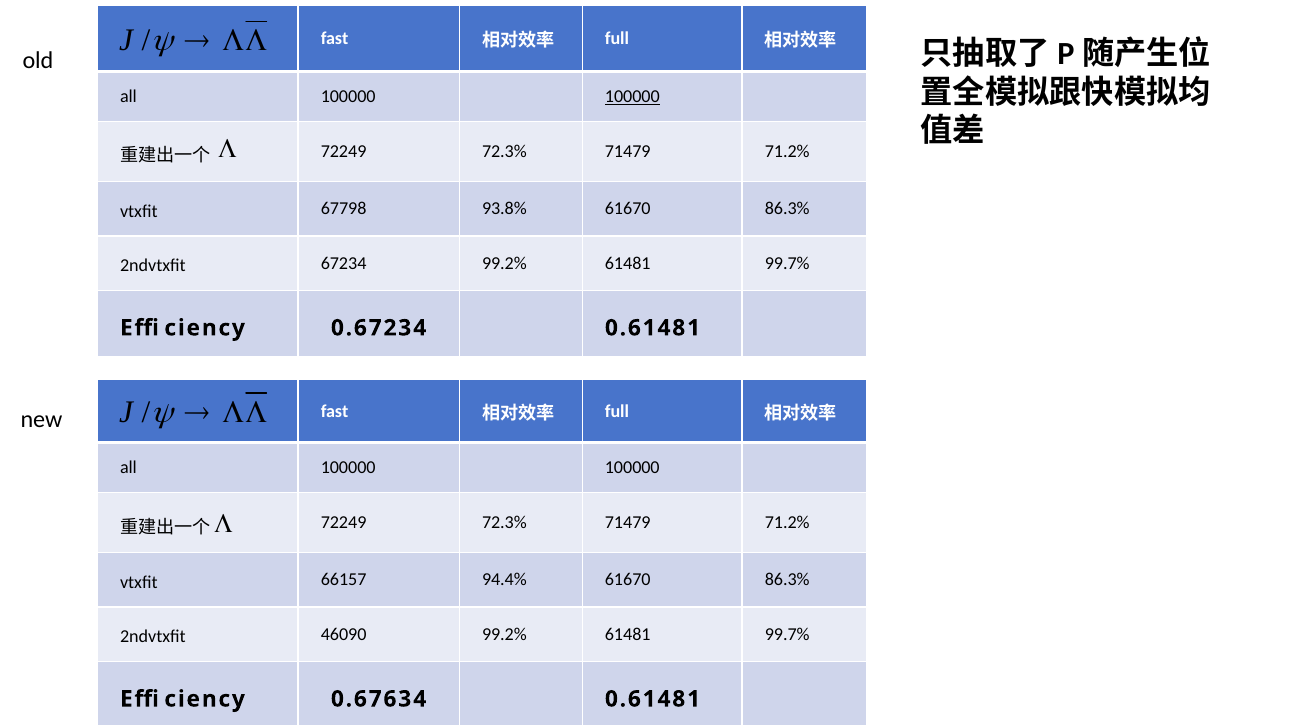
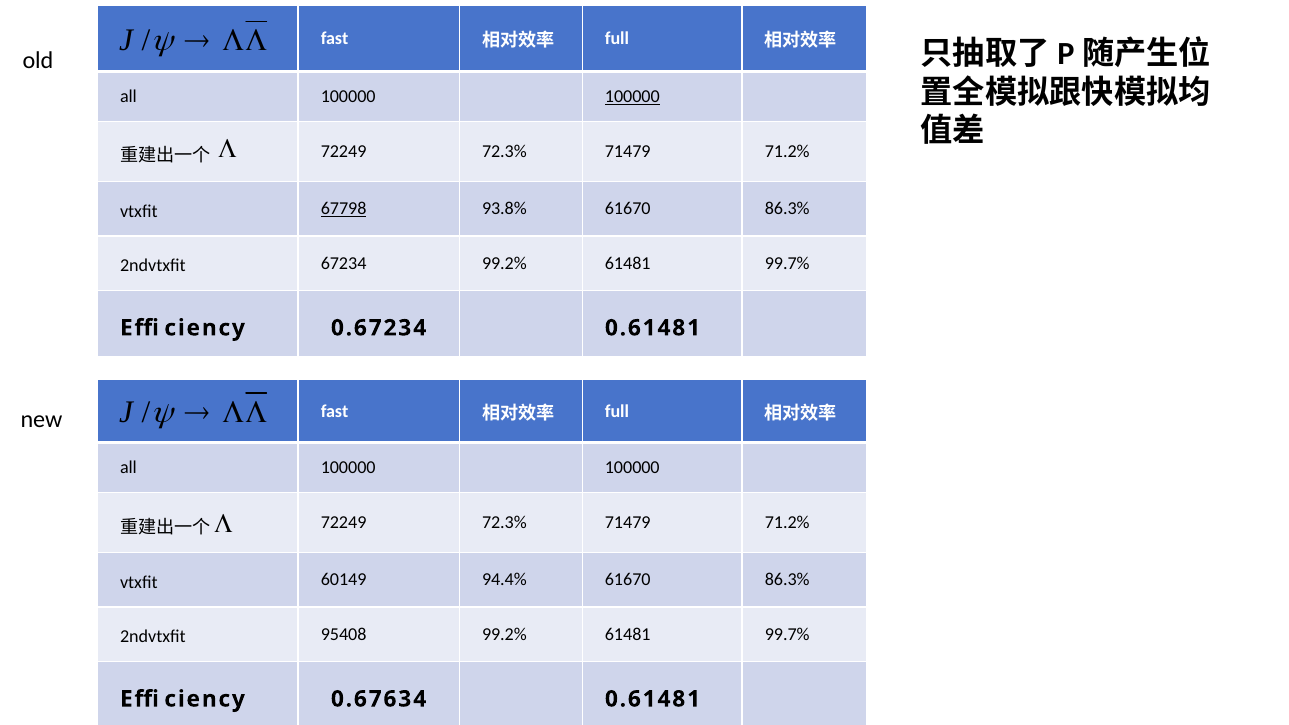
67798 underline: none -> present
66157: 66157 -> 60149
46090: 46090 -> 95408
